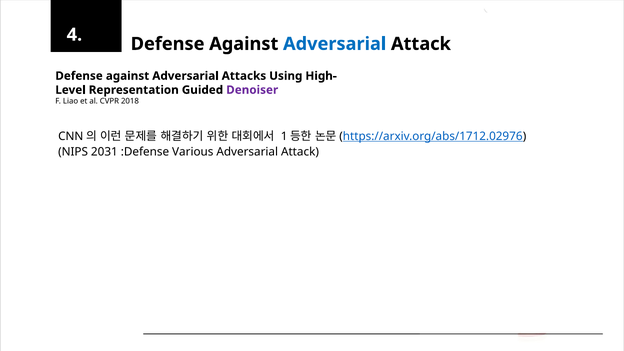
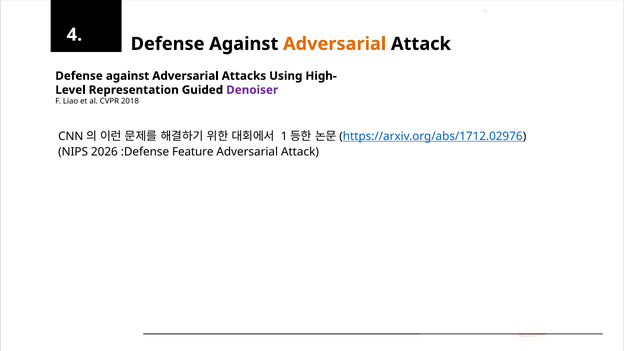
Adversarial at (335, 44) colour: blue -> orange
2031: 2031 -> 2026
Various: Various -> Feature
